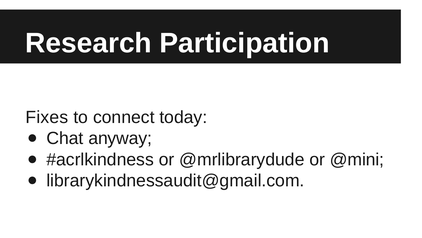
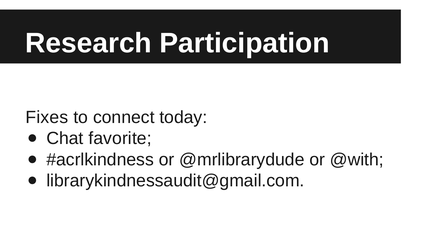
anyway: anyway -> favorite
@mini: @mini -> @with
